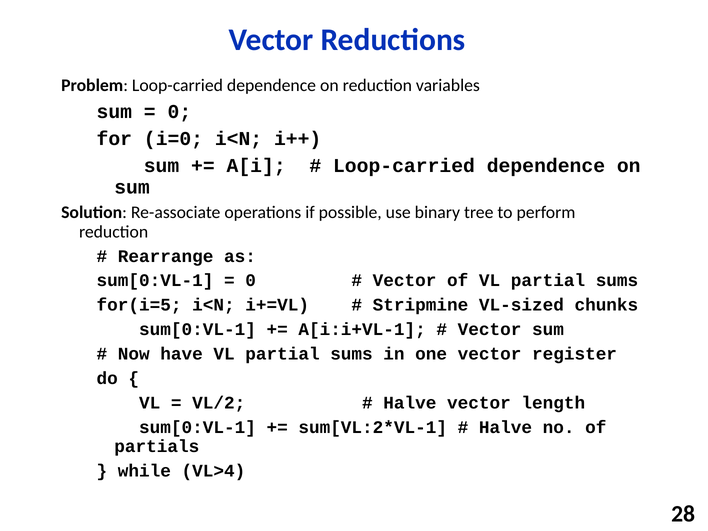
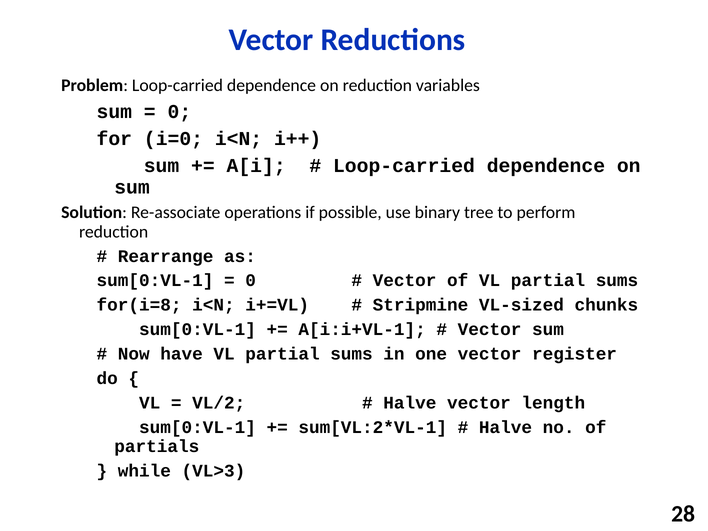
for(i=5: for(i=5 -> for(i=8
VL>4: VL>4 -> VL>3
